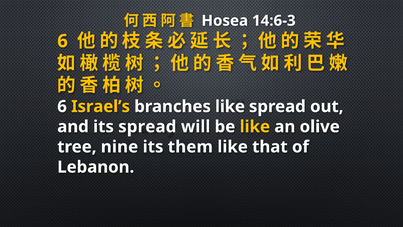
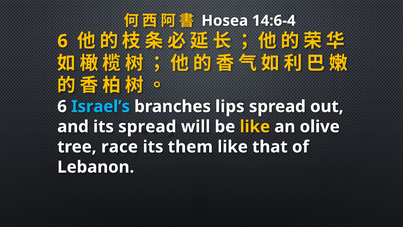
14:6-3: 14:6-3 -> 14:6-4
Israel’s colour: yellow -> light blue
branches like: like -> lips
nine: nine -> race
